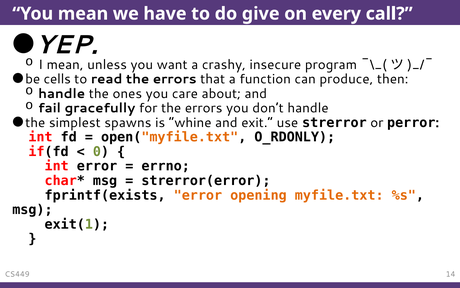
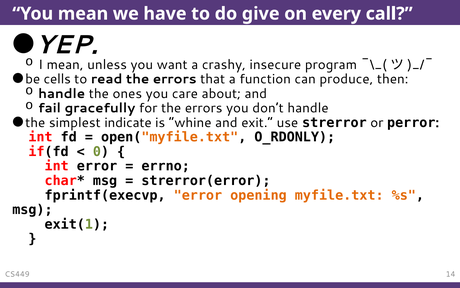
spawns: spawns -> indicate
fprintf(exists: fprintf(exists -> fprintf(execvp
